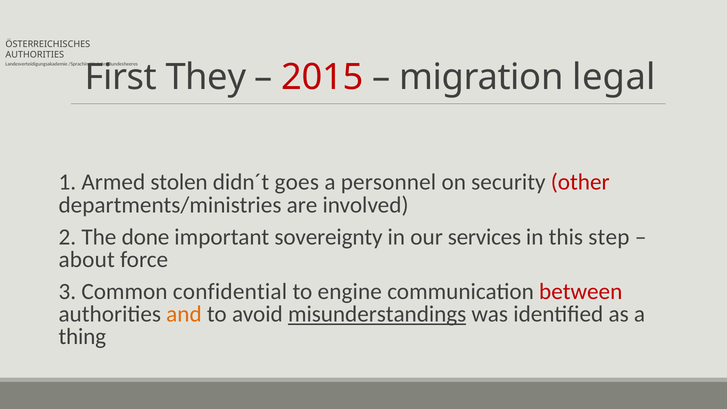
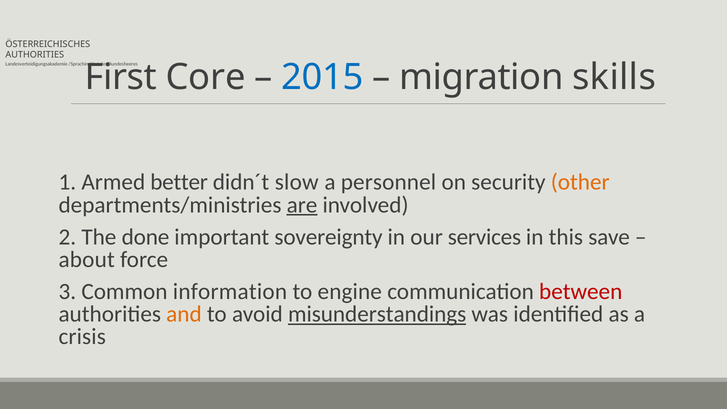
They: They -> Core
2015 colour: red -> blue
legal: legal -> skills
stolen: stolen -> better
goes: goes -> slow
other colour: red -> orange
are underline: none -> present
step: step -> save
confidential: confidential -> information
thing: thing -> crisis
